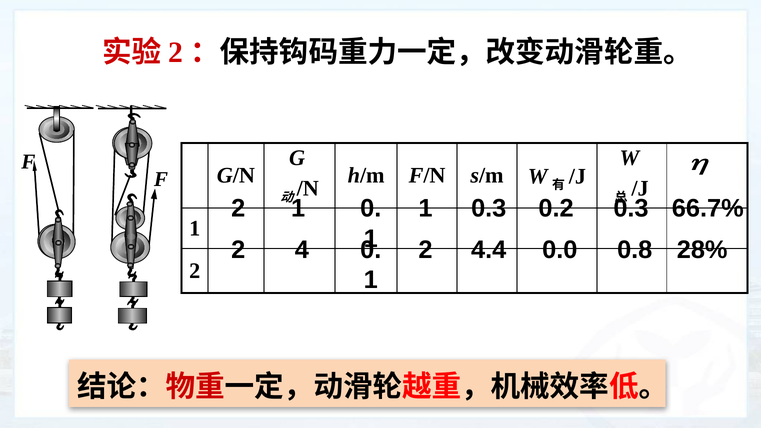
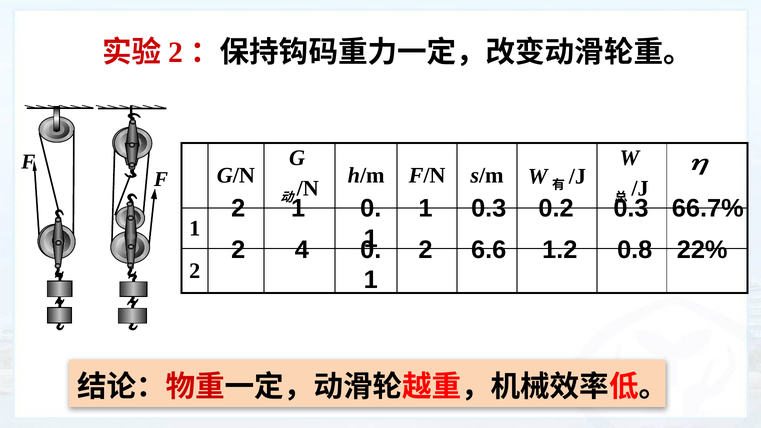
4.4: 4.4 -> 6.6
0.0: 0.0 -> 1.2
28%: 28% -> 22%
